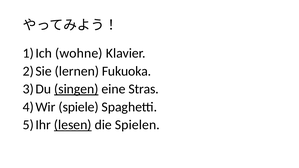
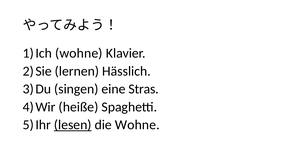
Fukuoka: Fukuoka -> Hässlich
singen underline: present -> none
spiele: spiele -> heiße
die Spielen: Spielen -> Wohne
